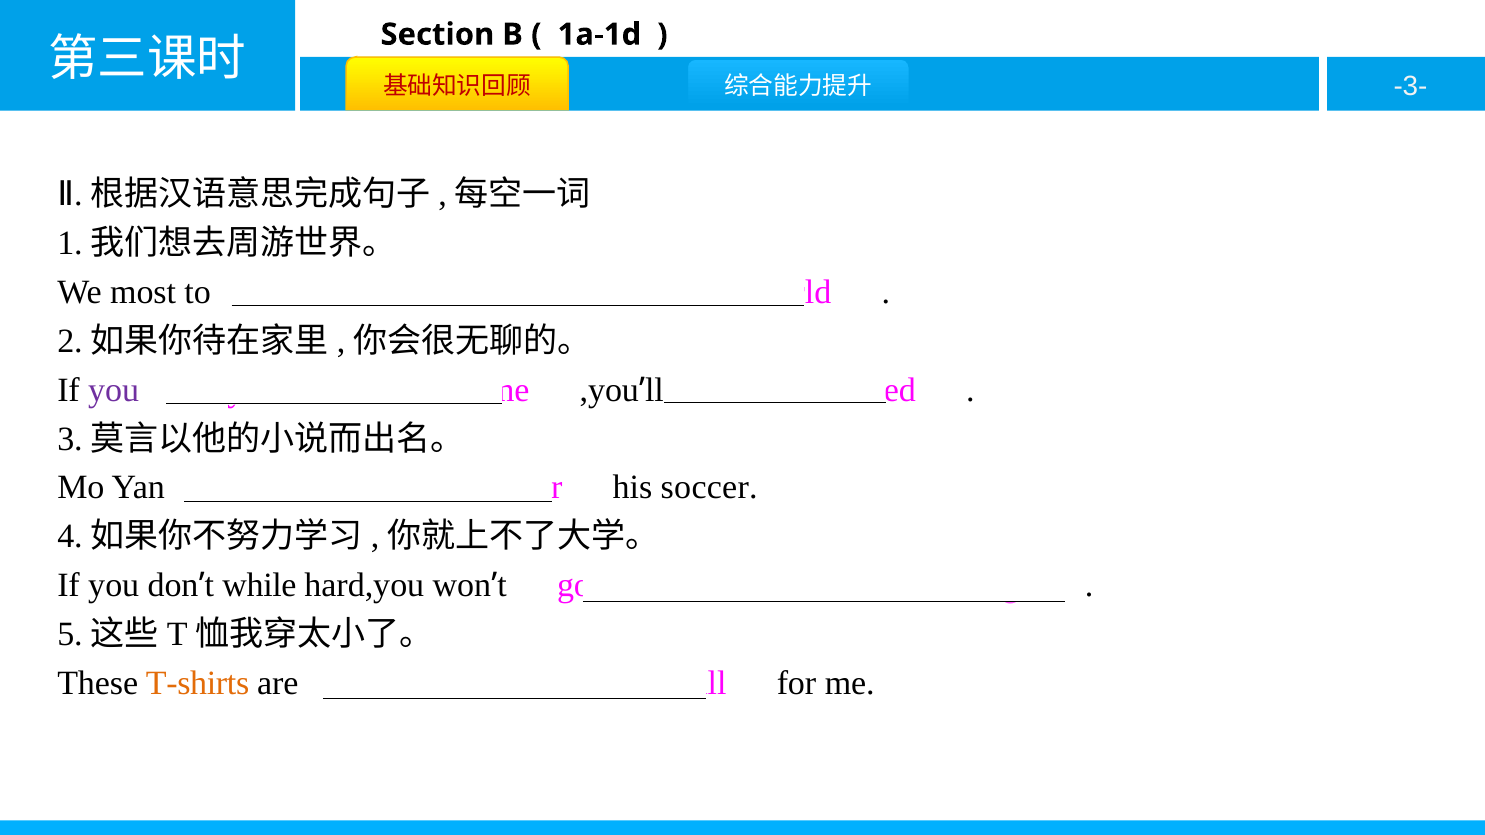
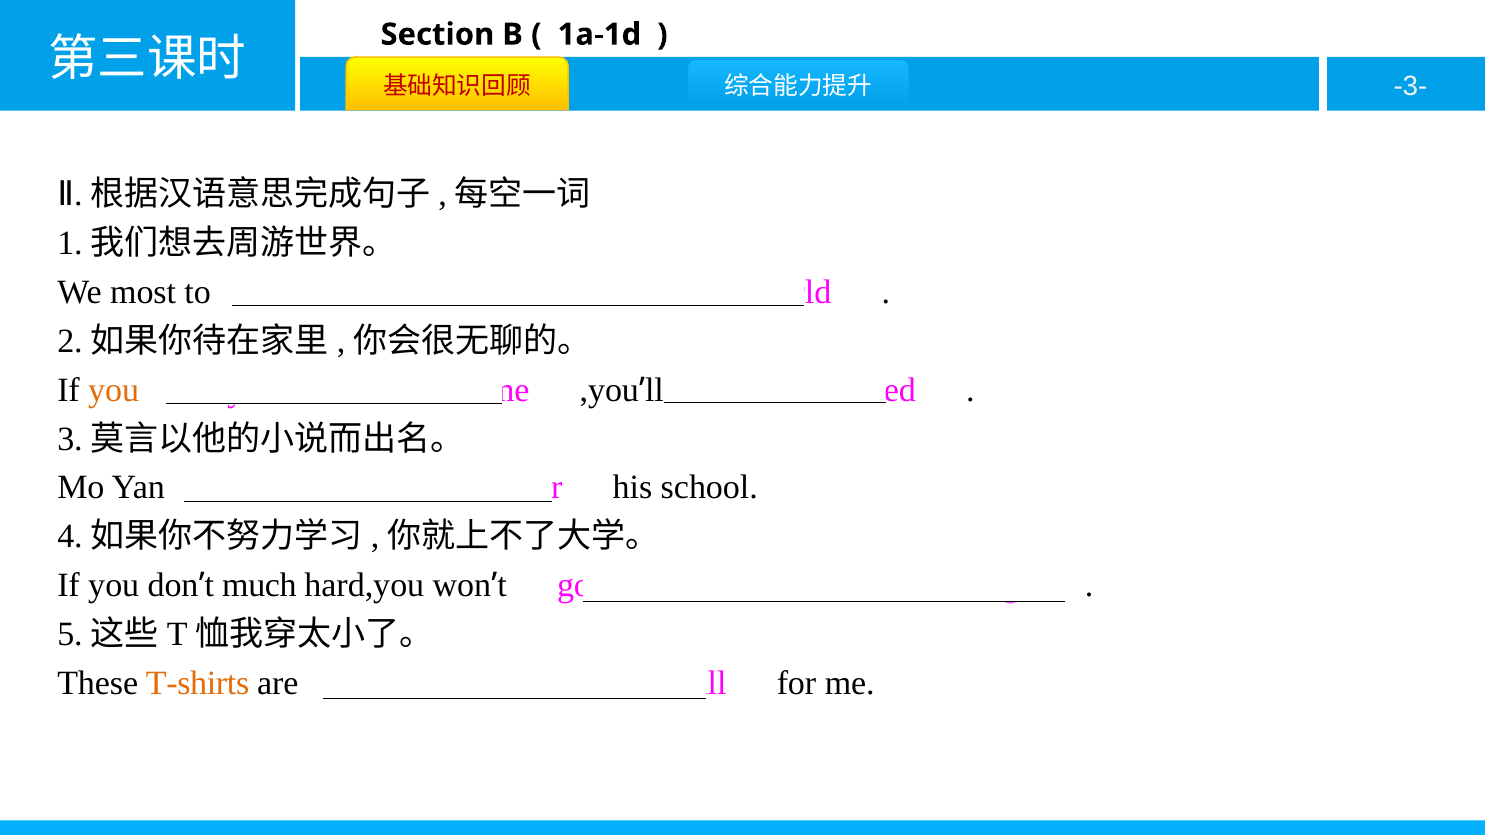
you at (114, 390) colour: purple -> orange
soccer: soccer -> school
while at (259, 586): while -> much
